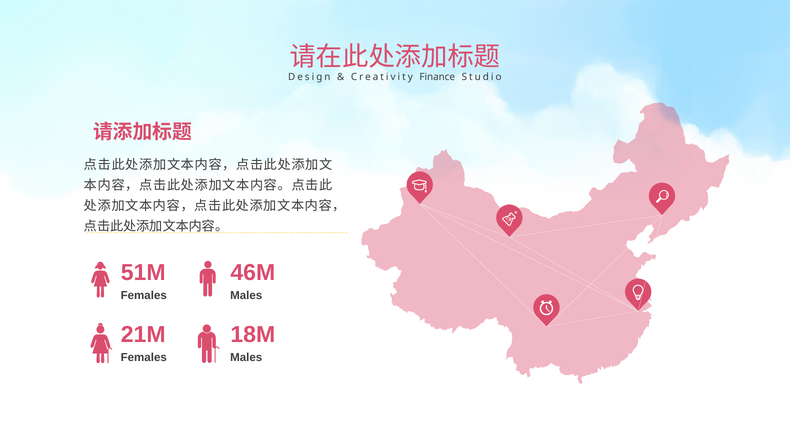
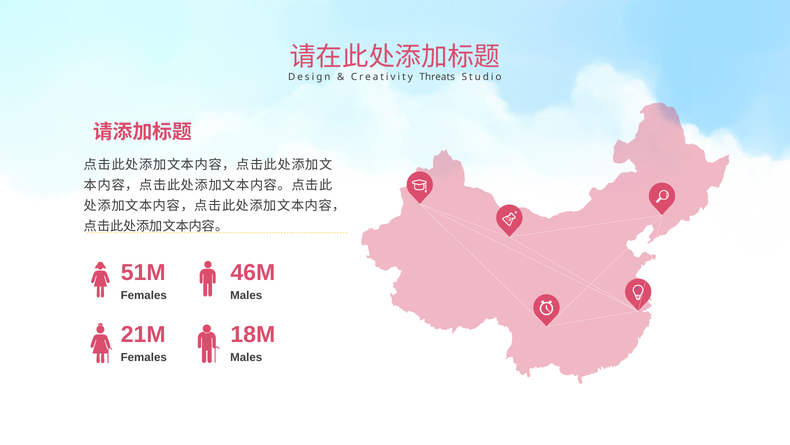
Finance: Finance -> Threats
